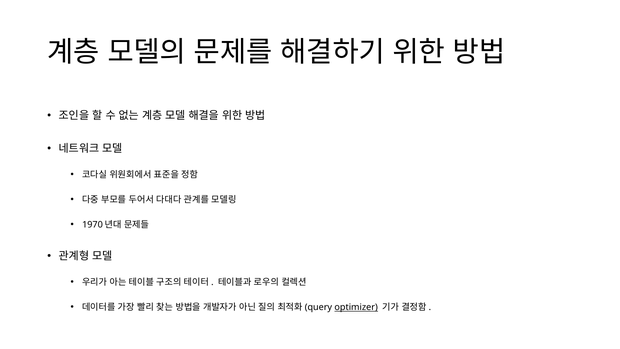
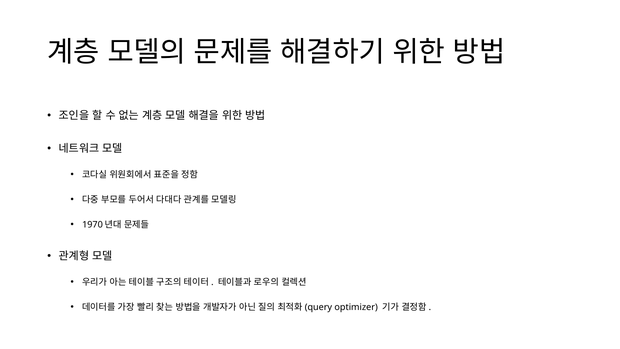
optimizer underline: present -> none
